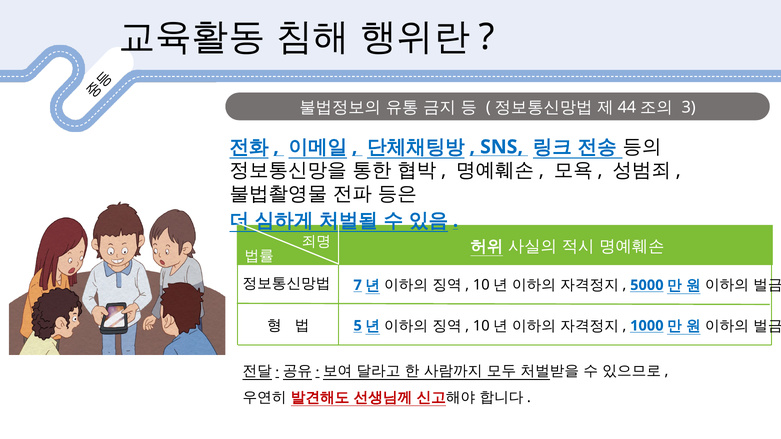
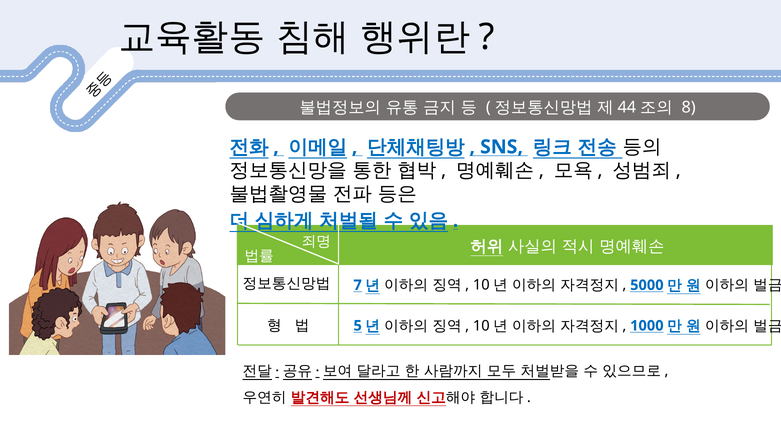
3: 3 -> 8
